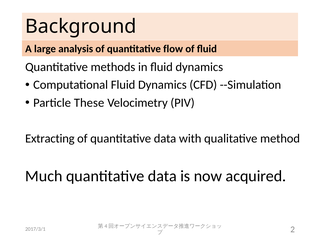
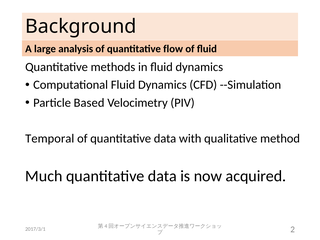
These: These -> Based
Extracting: Extracting -> Temporal
